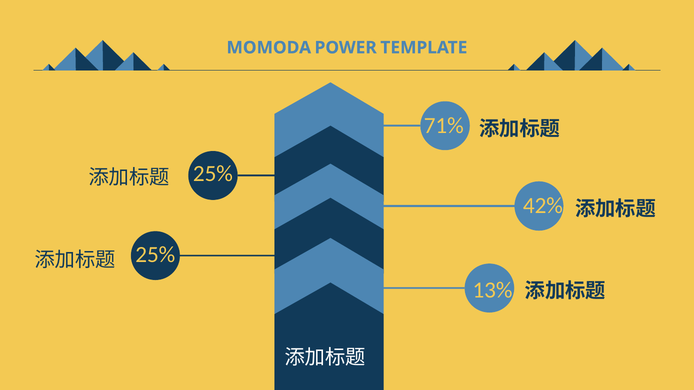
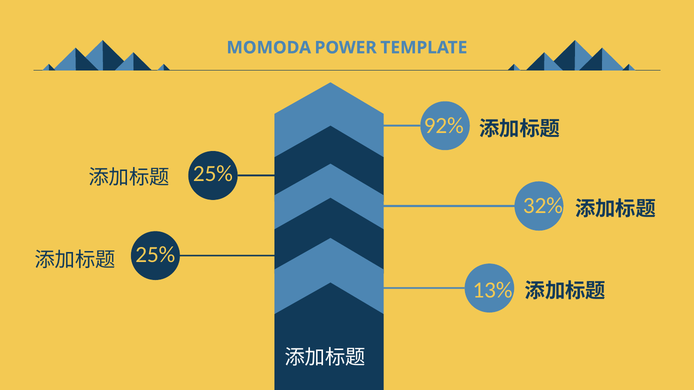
71%: 71% -> 92%
42%: 42% -> 32%
